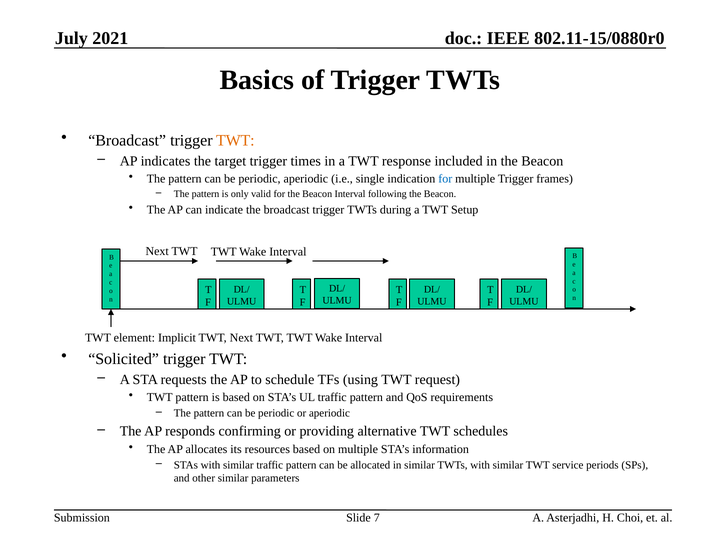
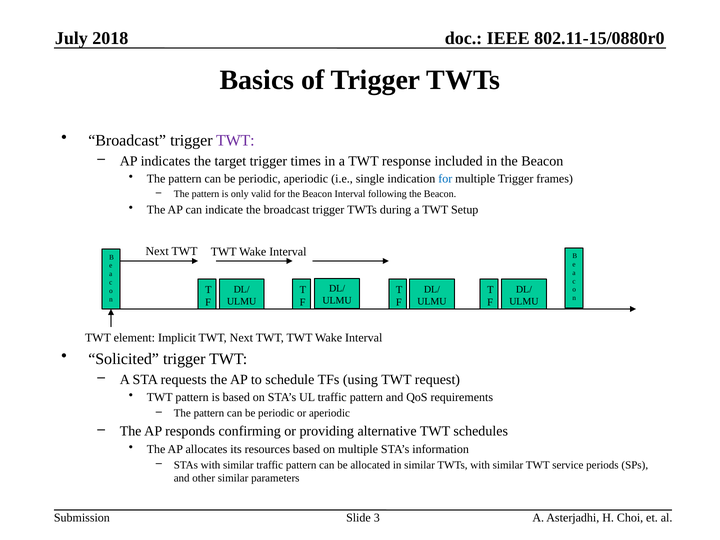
2021: 2021 -> 2018
TWT at (235, 140) colour: orange -> purple
7: 7 -> 3
